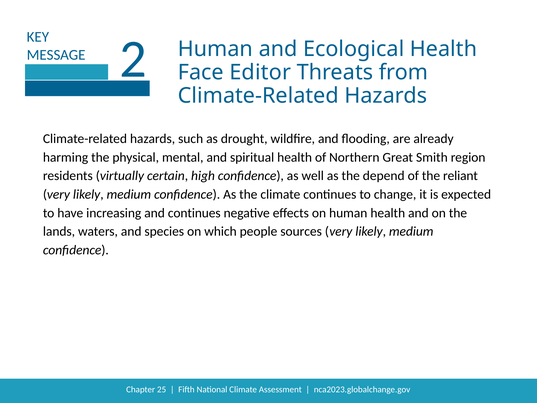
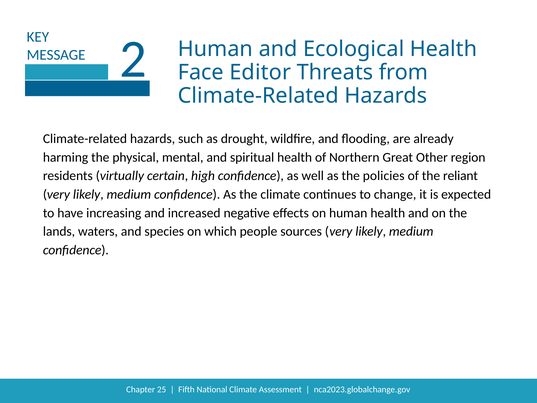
Smith: Smith -> Other
depend: depend -> policies
and continues: continues -> increased
